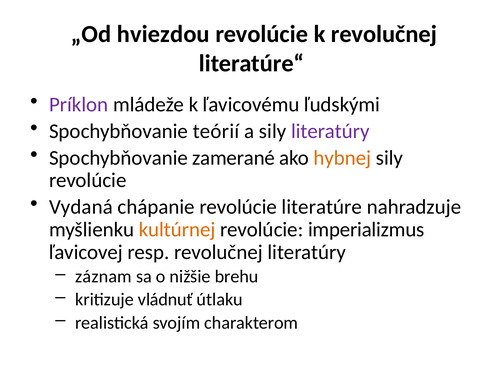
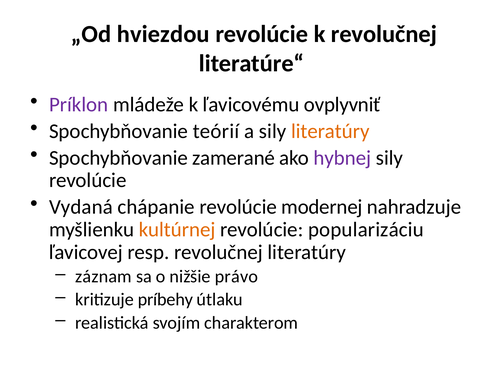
ľudskými: ľudskými -> ovplyvniť
literatúry at (330, 131) colour: purple -> orange
hybnej colour: orange -> purple
literatúre: literatúre -> modernej
imperializmus: imperializmus -> popularizáciu
brehu: brehu -> právo
vládnuť: vládnuť -> príbehy
